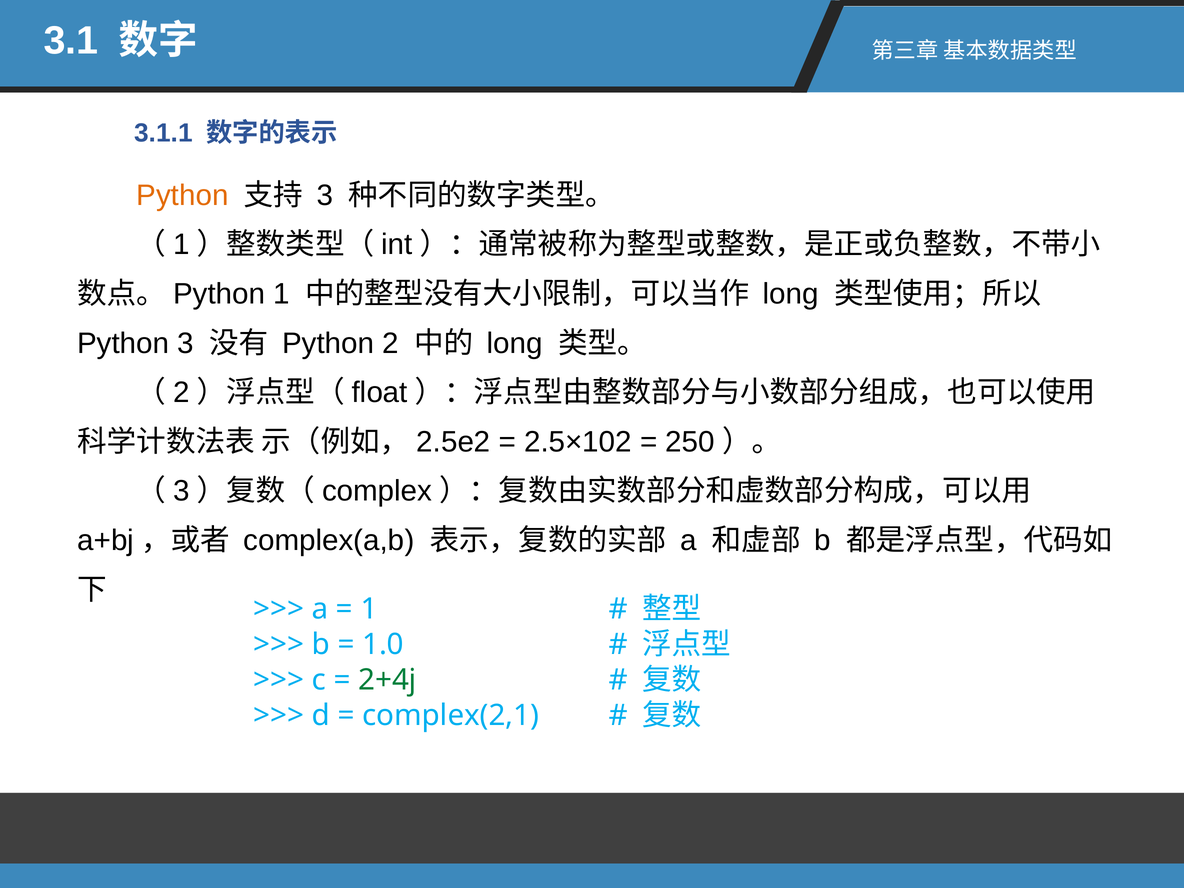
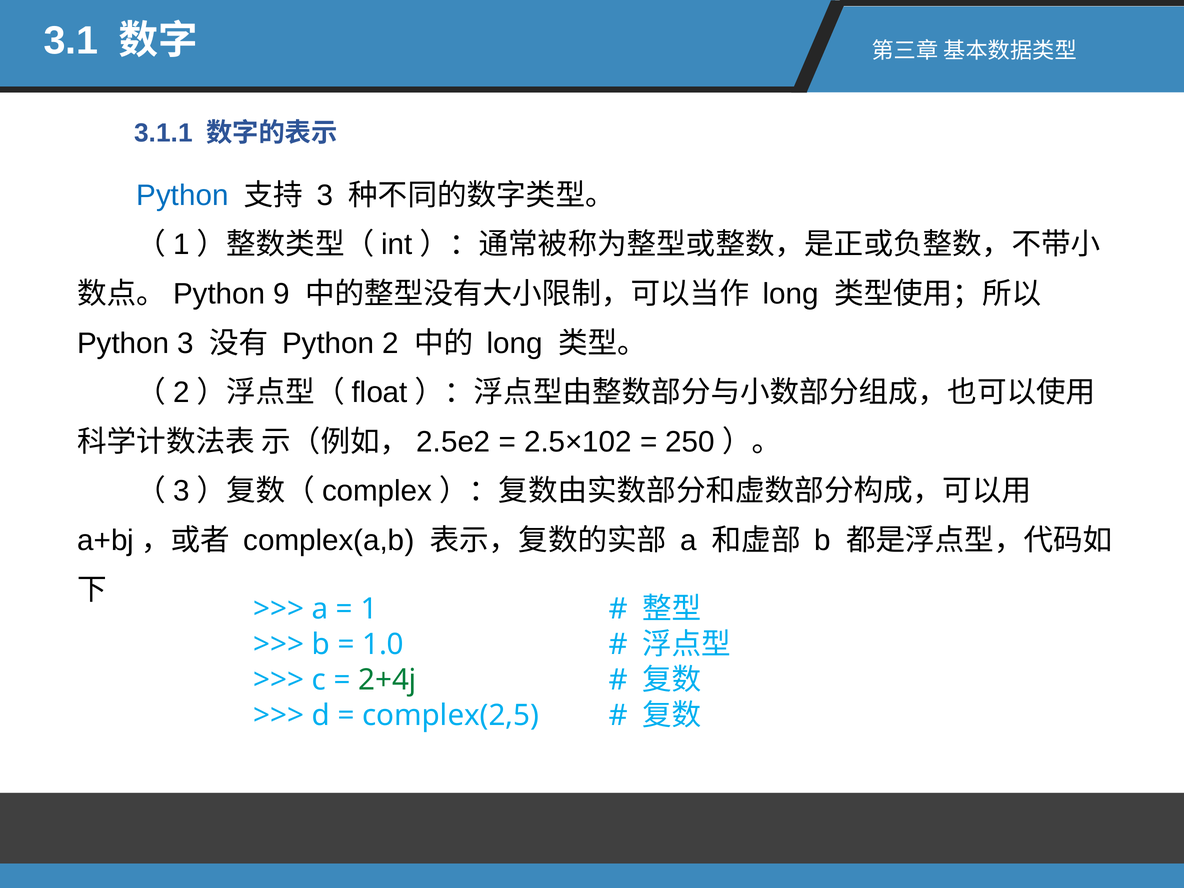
Python at (182, 195) colour: orange -> blue
1 at (282, 294): 1 -> 9
complex(2,1: complex(2,1 -> complex(2,5
